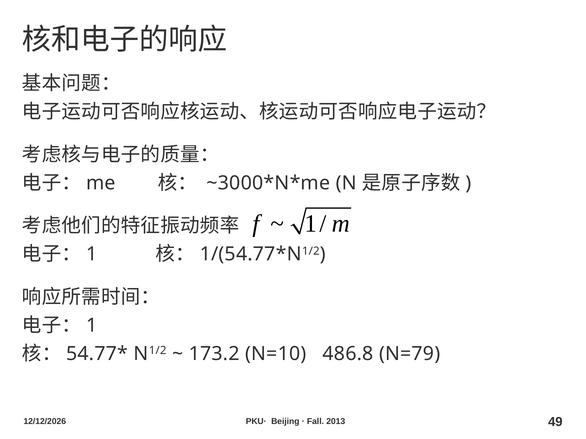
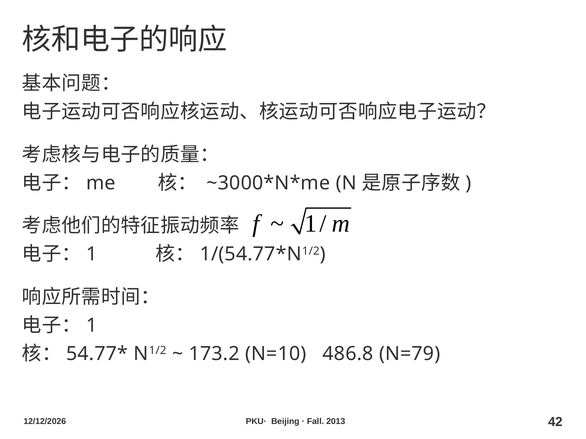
49: 49 -> 42
